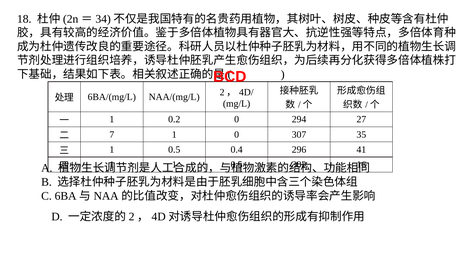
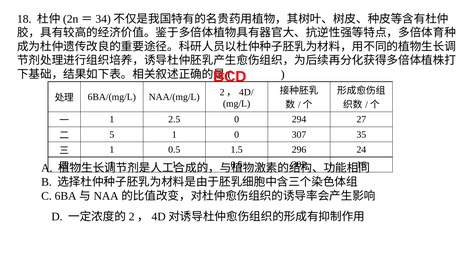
0.2: 0.2 -> 2.5
7: 7 -> 5
0.4: 0.4 -> 1.5
41: 41 -> 24
